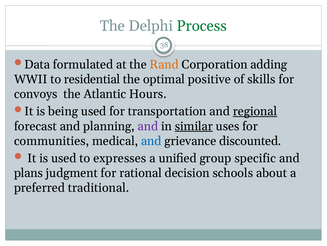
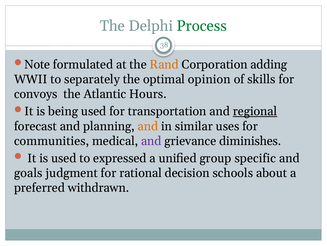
Data: Data -> Note
residential: residential -> separately
positive: positive -> opinion
and at (148, 126) colour: purple -> orange
similar underline: present -> none
and at (151, 141) colour: blue -> purple
discounted: discounted -> diminishes
expresses: expresses -> expressed
plans: plans -> goals
traditional: traditional -> withdrawn
